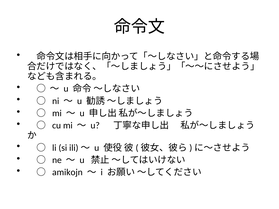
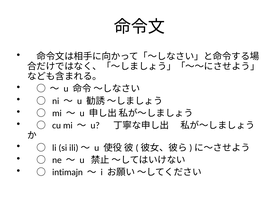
amikojn: amikojn -> intimajn
